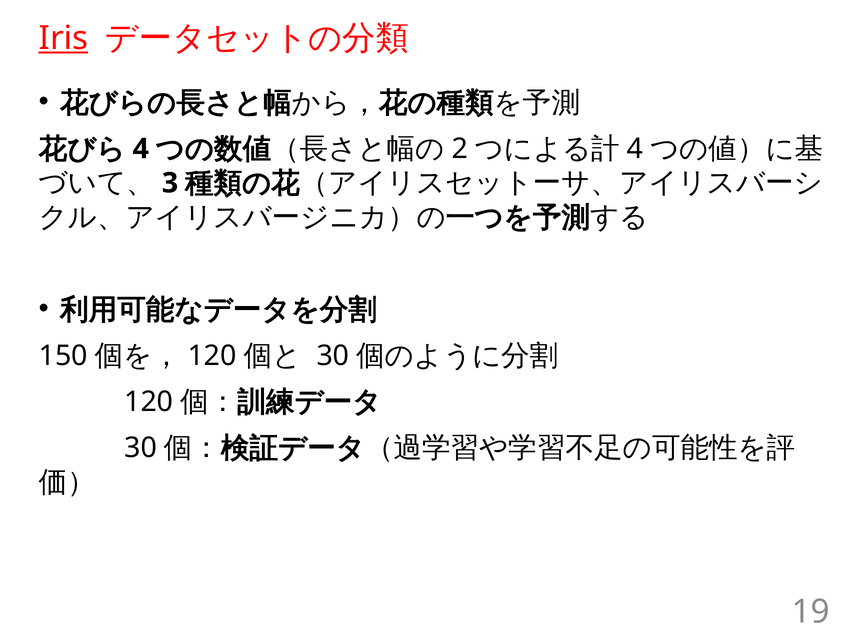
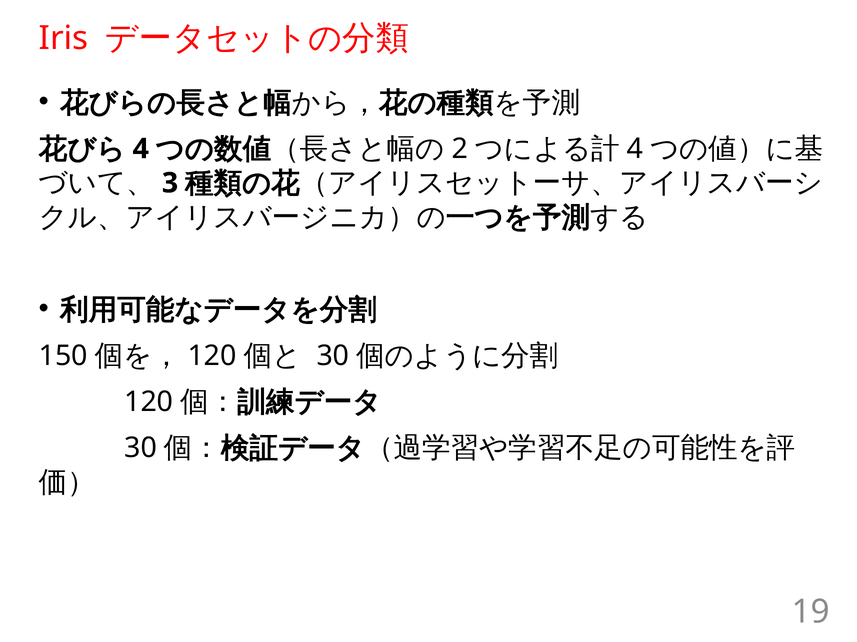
Iris underline: present -> none
